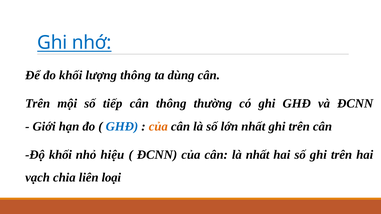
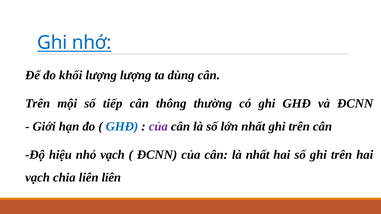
lượng thông: thông -> lượng
của at (158, 127) colour: orange -> purple
Độ khối: khối -> hiệu
nhỏ hiệu: hiệu -> vạch
liên loại: loại -> liên
